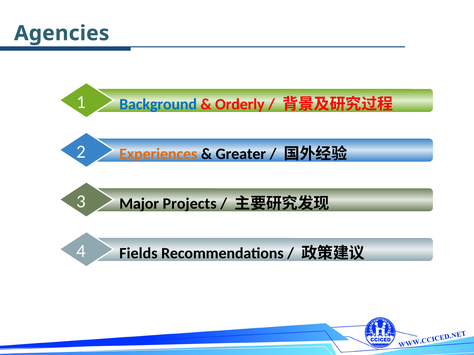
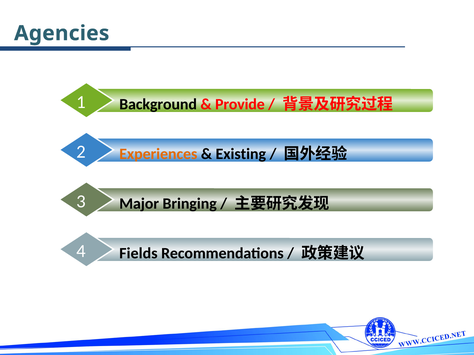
Background colour: blue -> black
Orderly: Orderly -> Provide
Greater: Greater -> Existing
Projects: Projects -> Bringing
